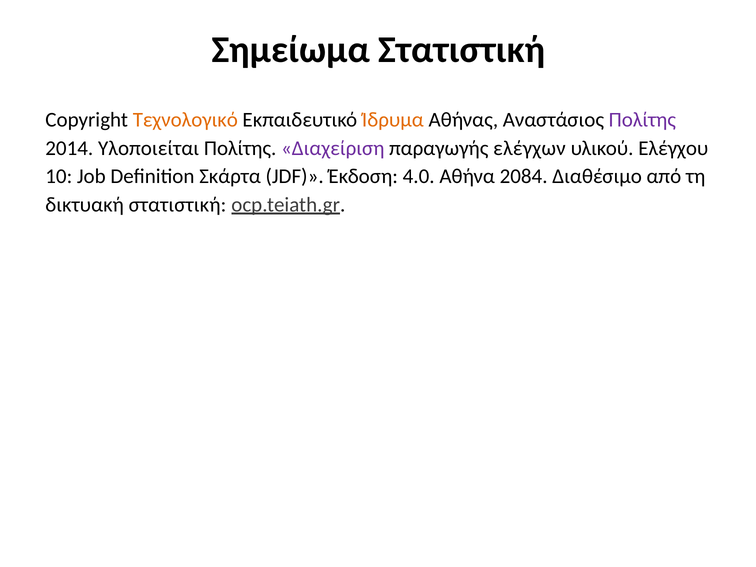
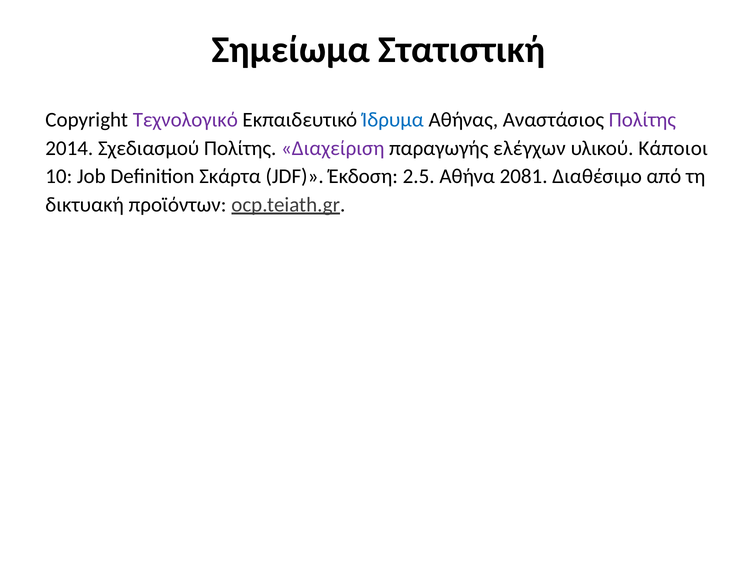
Τεχνολογικό colour: orange -> purple
Ίδρυμα colour: orange -> blue
Υλοποιείται: Υλοποιείται -> Σχεδιασμού
Ελέγχου: Ελέγχου -> Κάποιοι
4.0: 4.0 -> 2.5
2084: 2084 -> 2081
δικτυακή στατιστική: στατιστική -> προϊόντων
